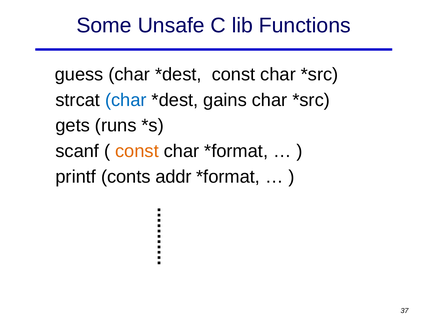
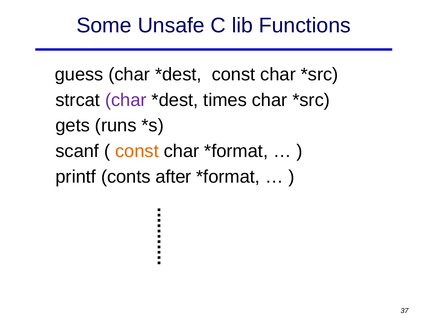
char at (126, 100) colour: blue -> purple
gains: gains -> times
addr: addr -> after
